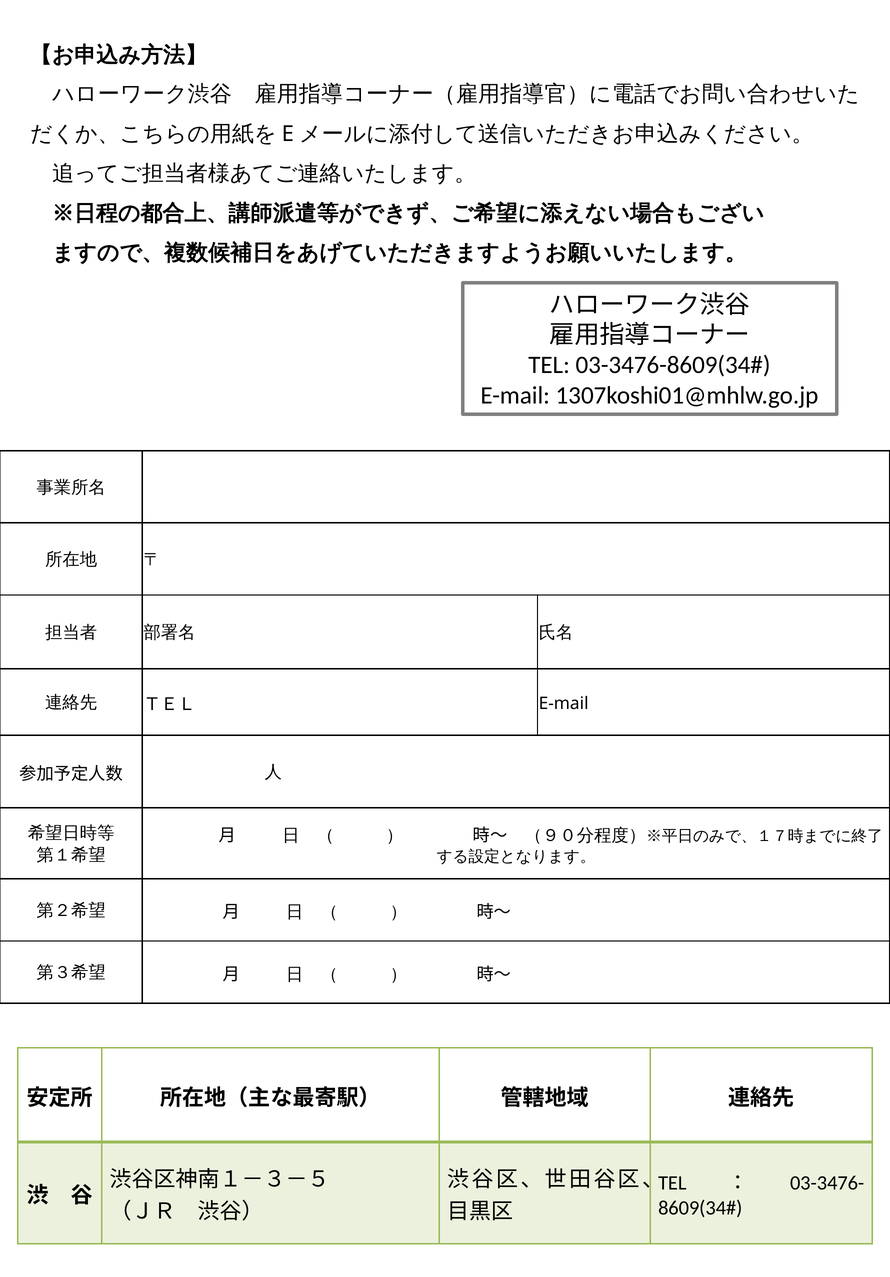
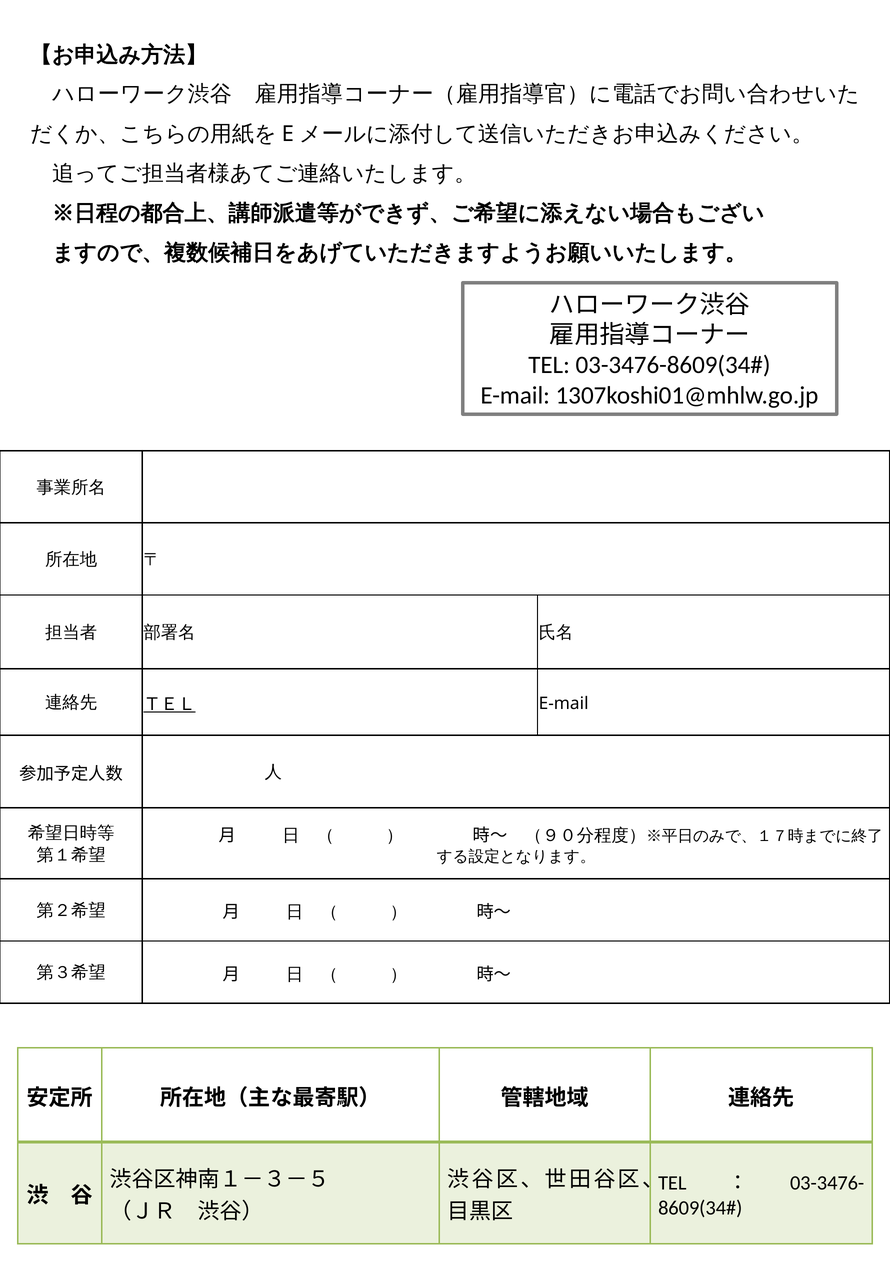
ＴＥＬ underline: none -> present
